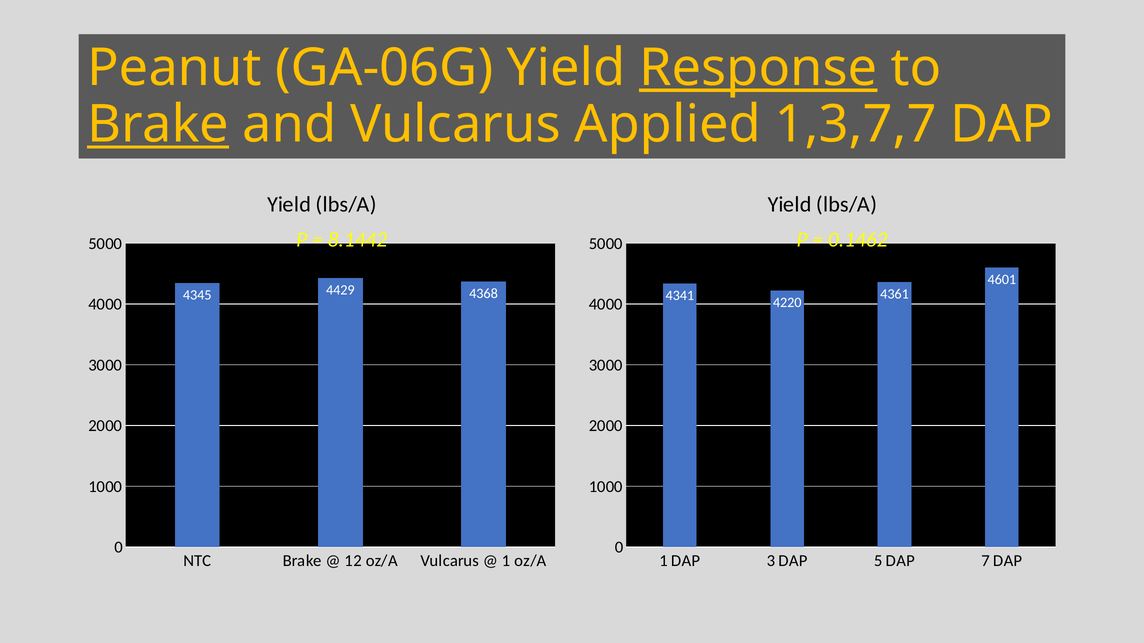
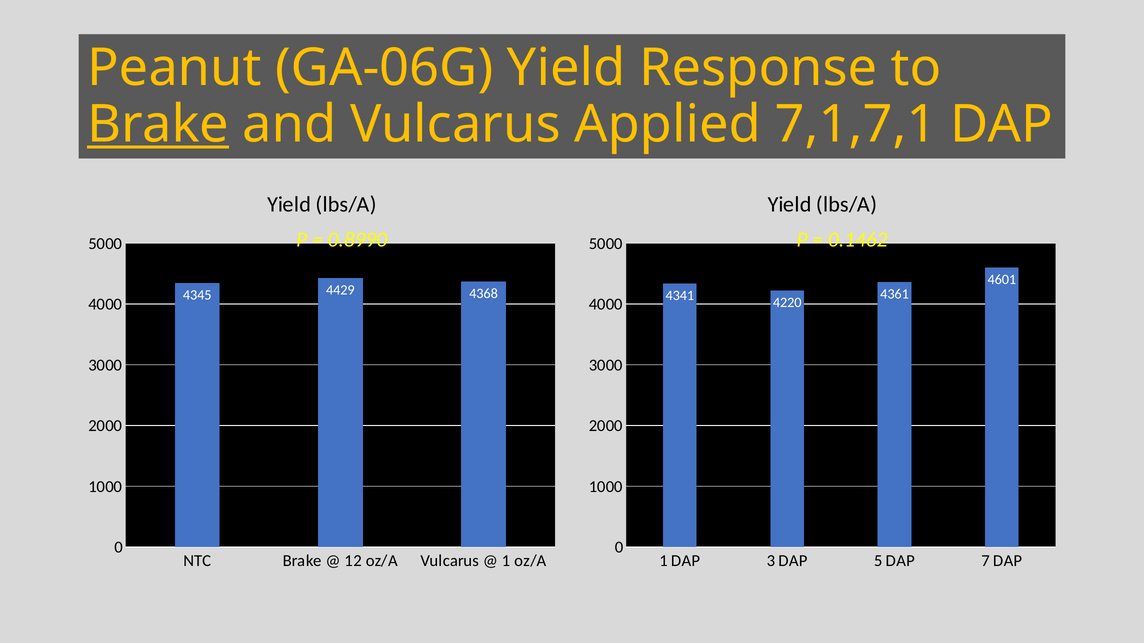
Response underline: present -> none
1,3,7,7: 1,3,7,7 -> 7,1,7,1
8.1442: 8.1442 -> 0.8990
